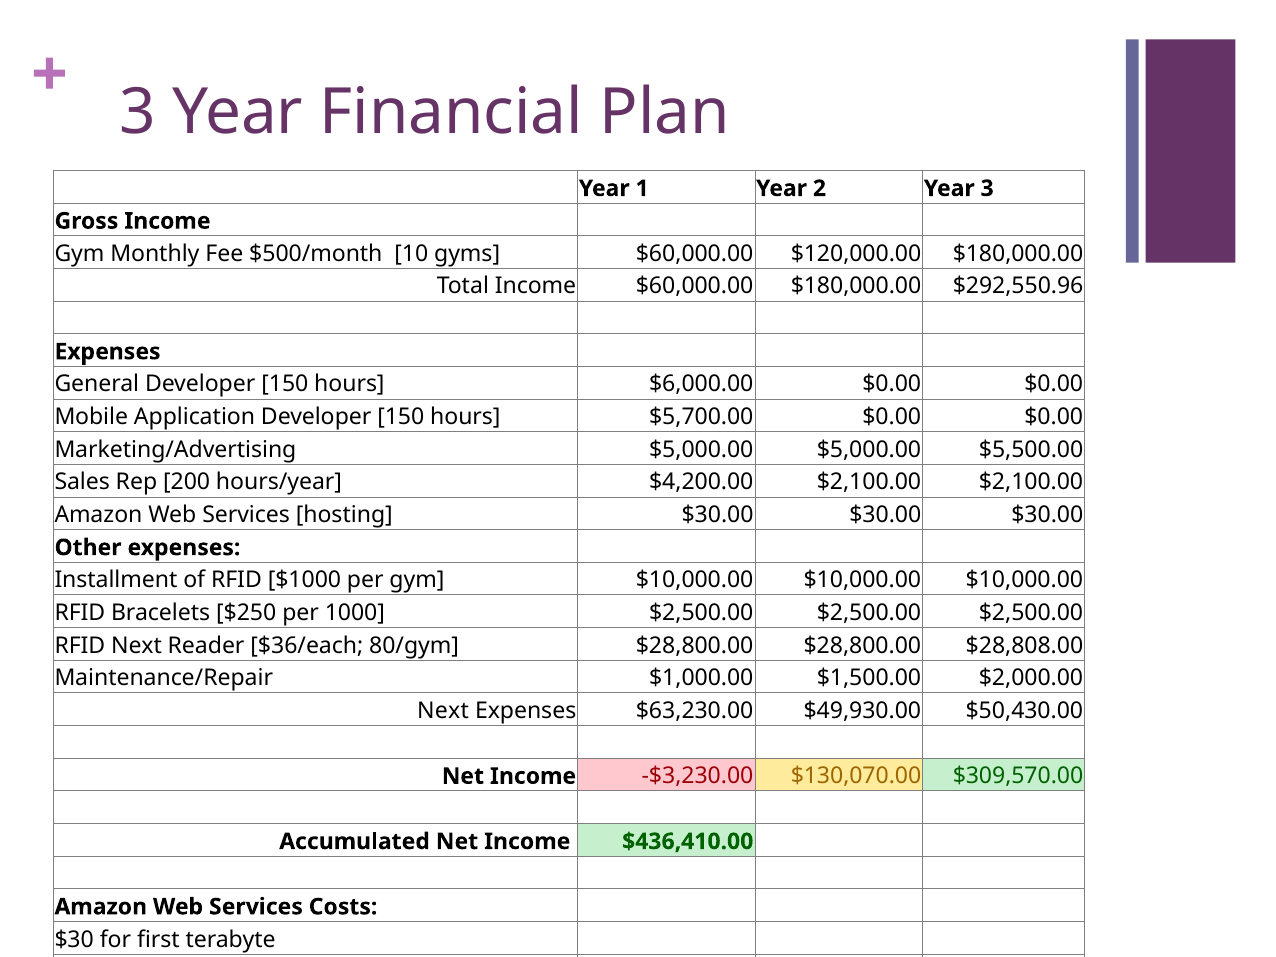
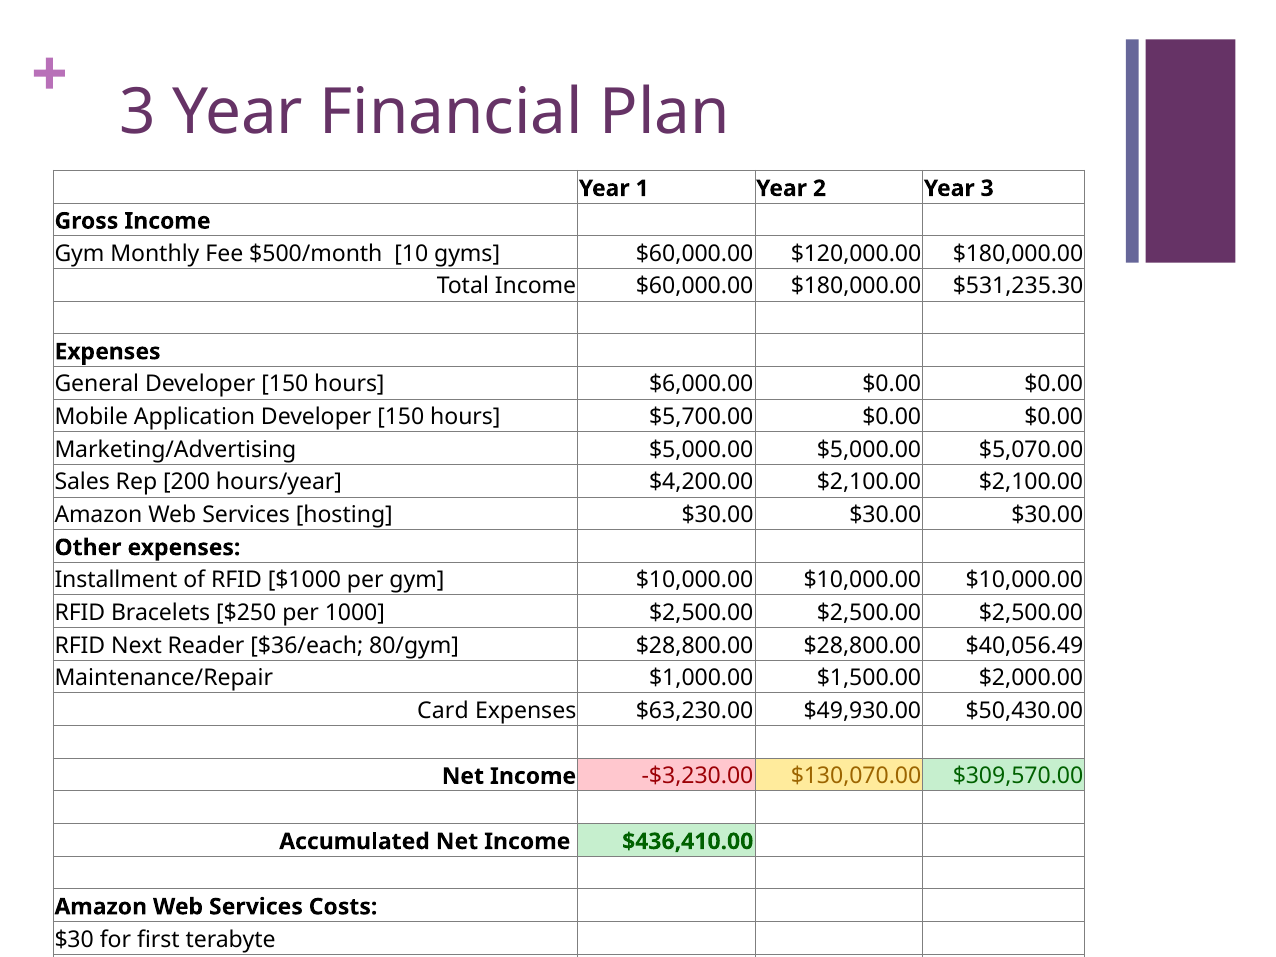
$292,550.96: $292,550.96 -> $531,235.30
$5,500.00: $5,500.00 -> $5,070.00
$28,808.00: $28,808.00 -> $40,056.49
Next at (443, 711): Next -> Card
